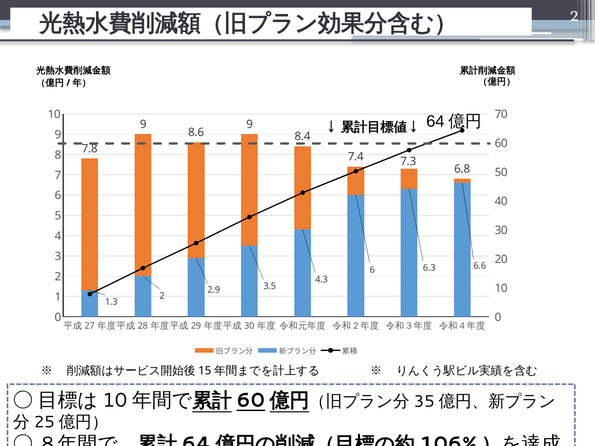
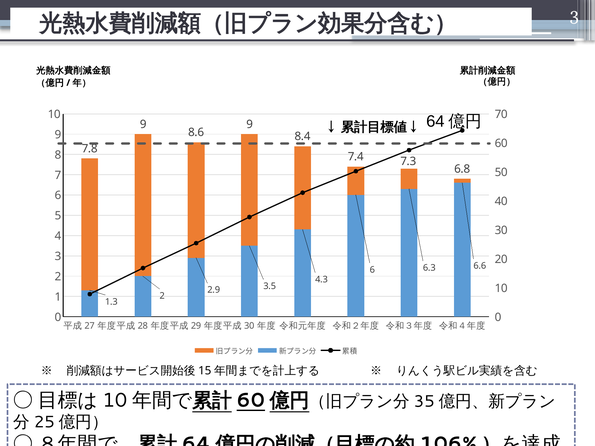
2 at (574, 15): 2 -> 3
